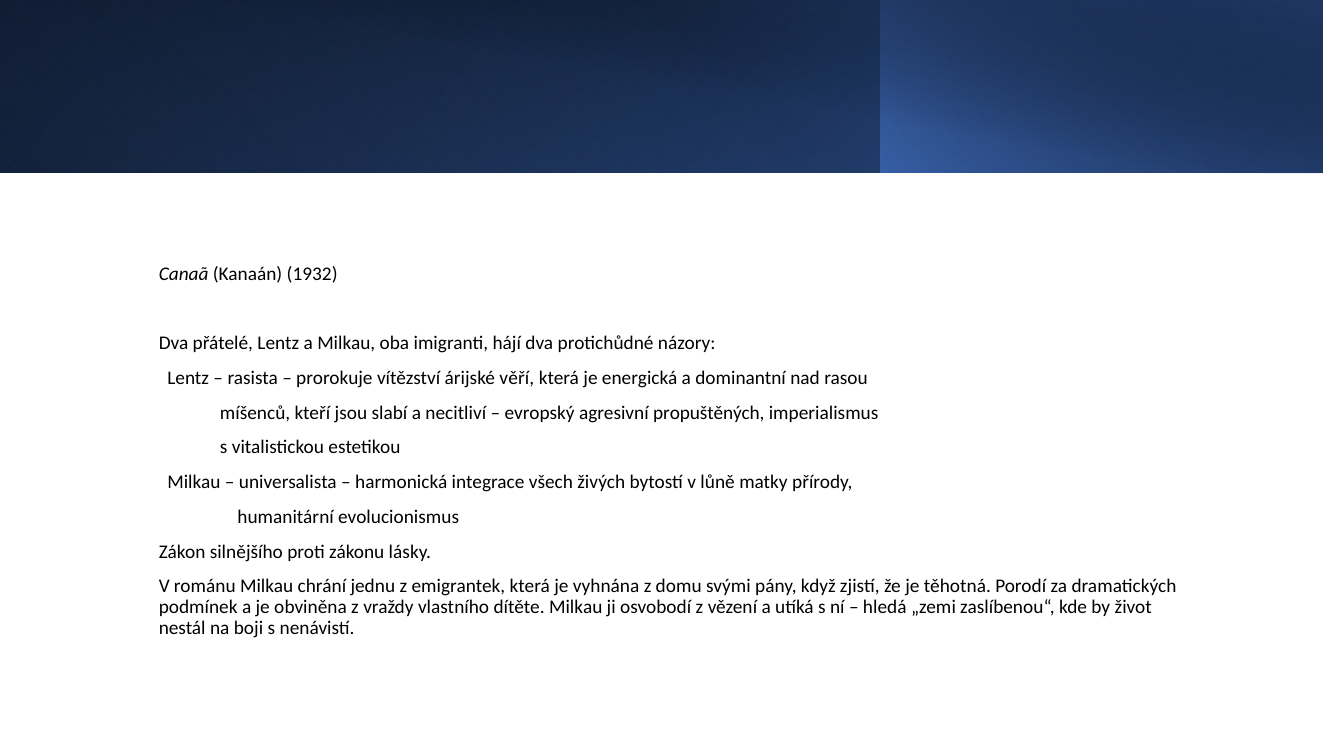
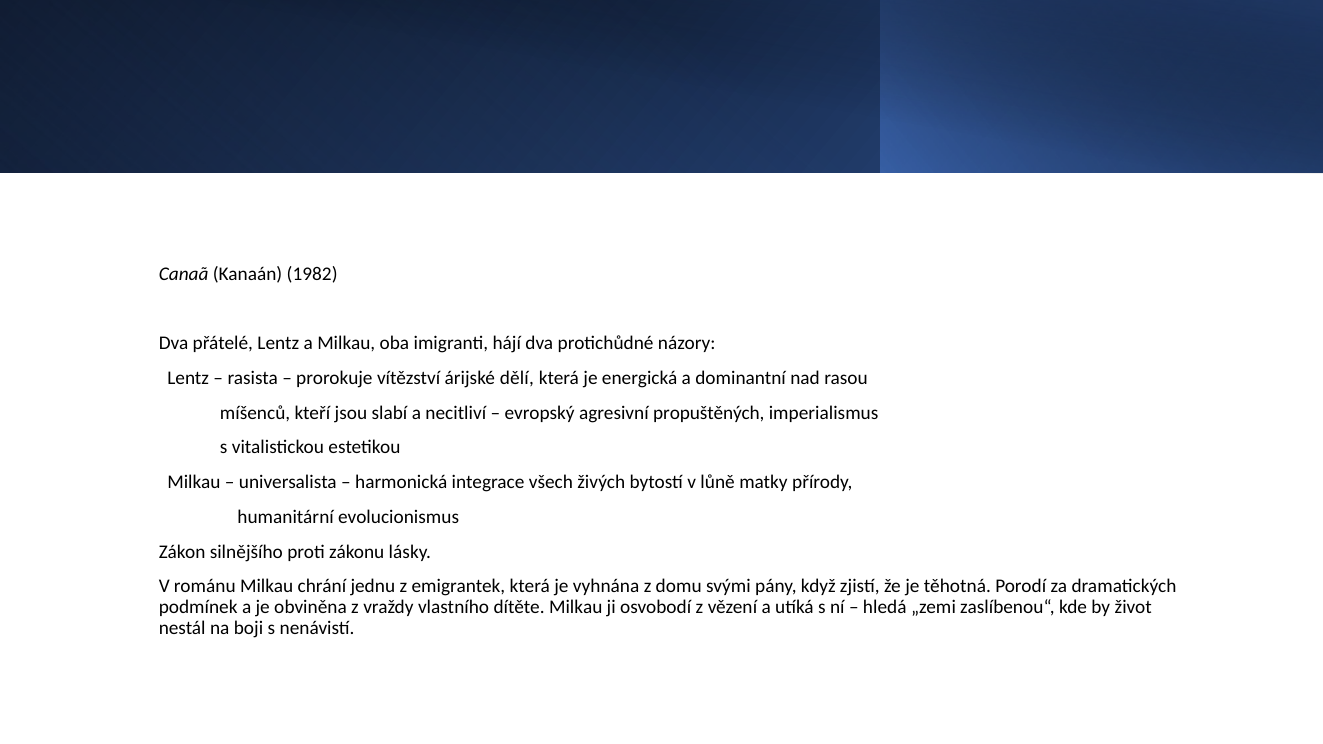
1932: 1932 -> 1982
věří: věří -> dělí
